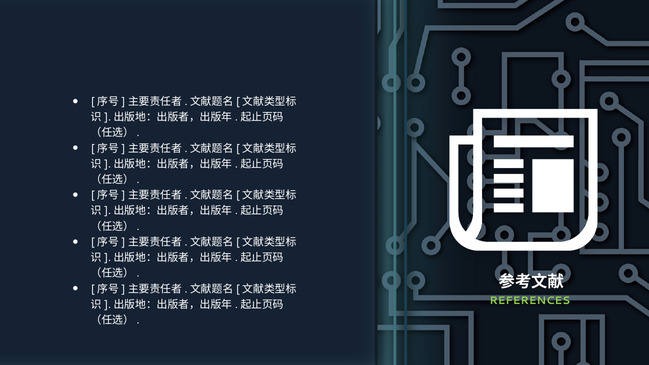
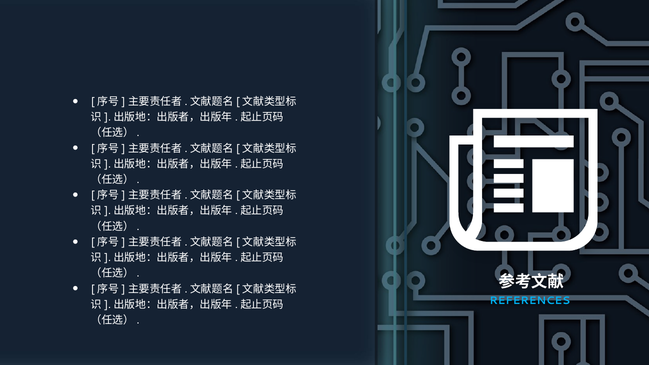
REFERENCES colour: light green -> light blue
